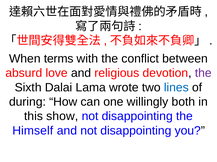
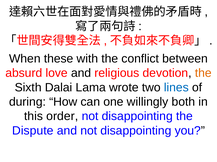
terms: terms -> these
the at (203, 73) colour: purple -> orange
show: show -> order
Himself: Himself -> Dispute
